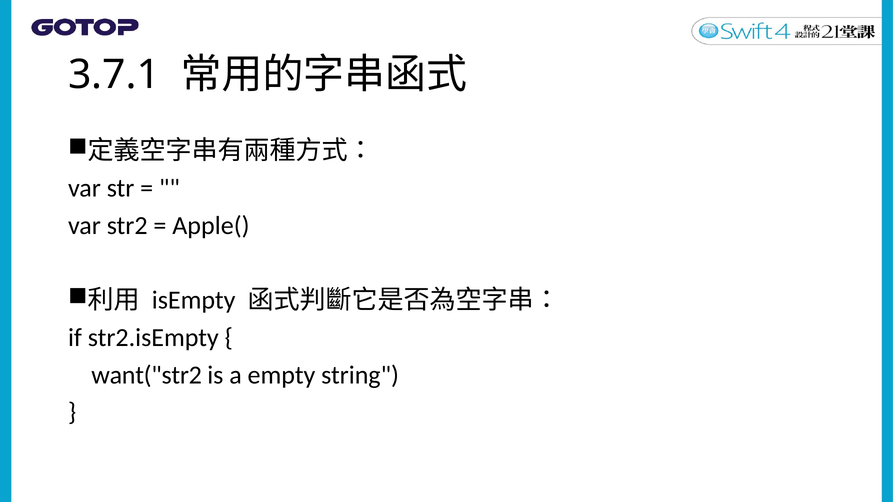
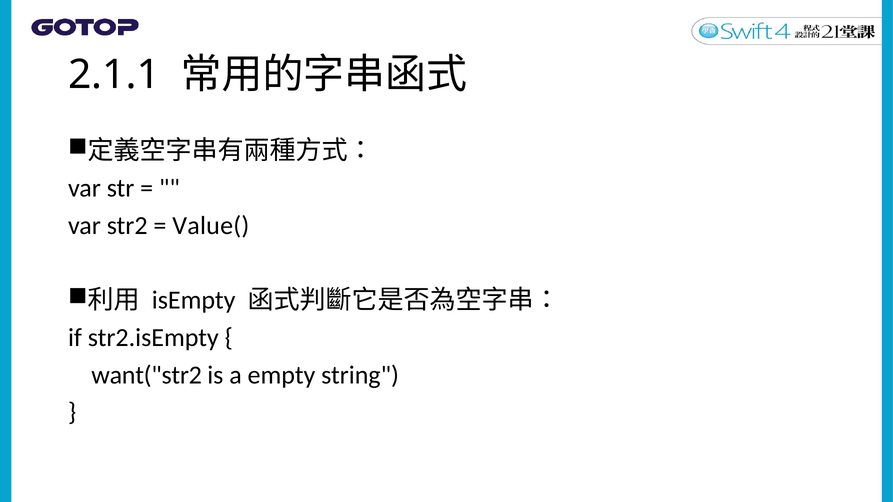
3.7.1: 3.7.1 -> 2.1.1
Apple(: Apple( -> Value(
